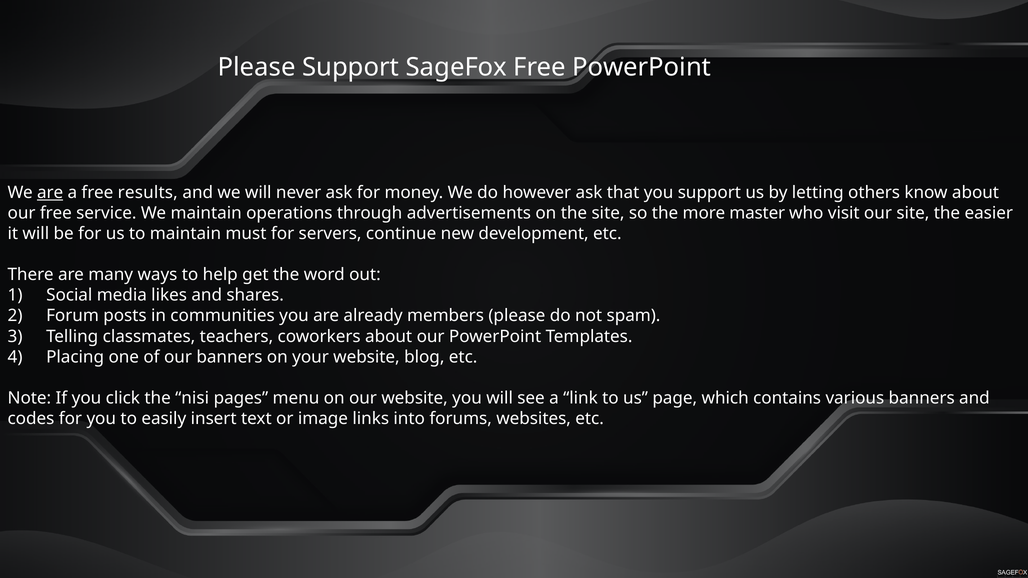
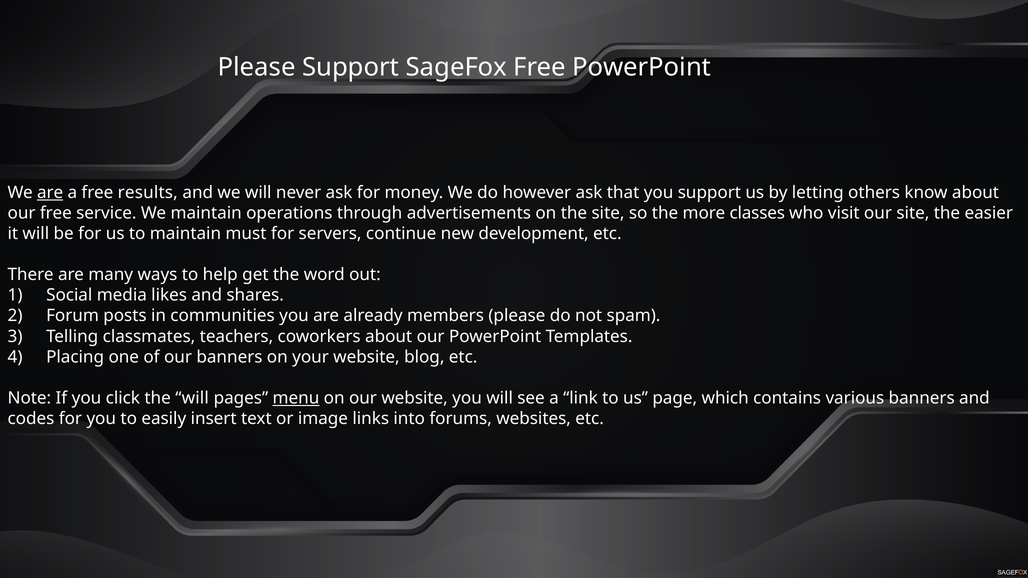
master: master -> classes
the nisi: nisi -> will
menu underline: none -> present
